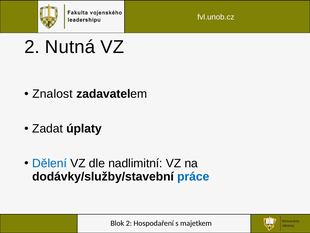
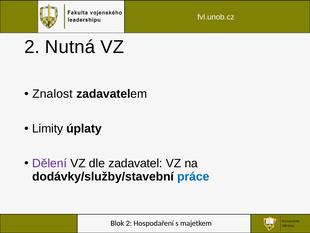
Zadat: Zadat -> Limity
Dělení colour: blue -> purple
nadlimitní: nadlimitní -> zadavatel
